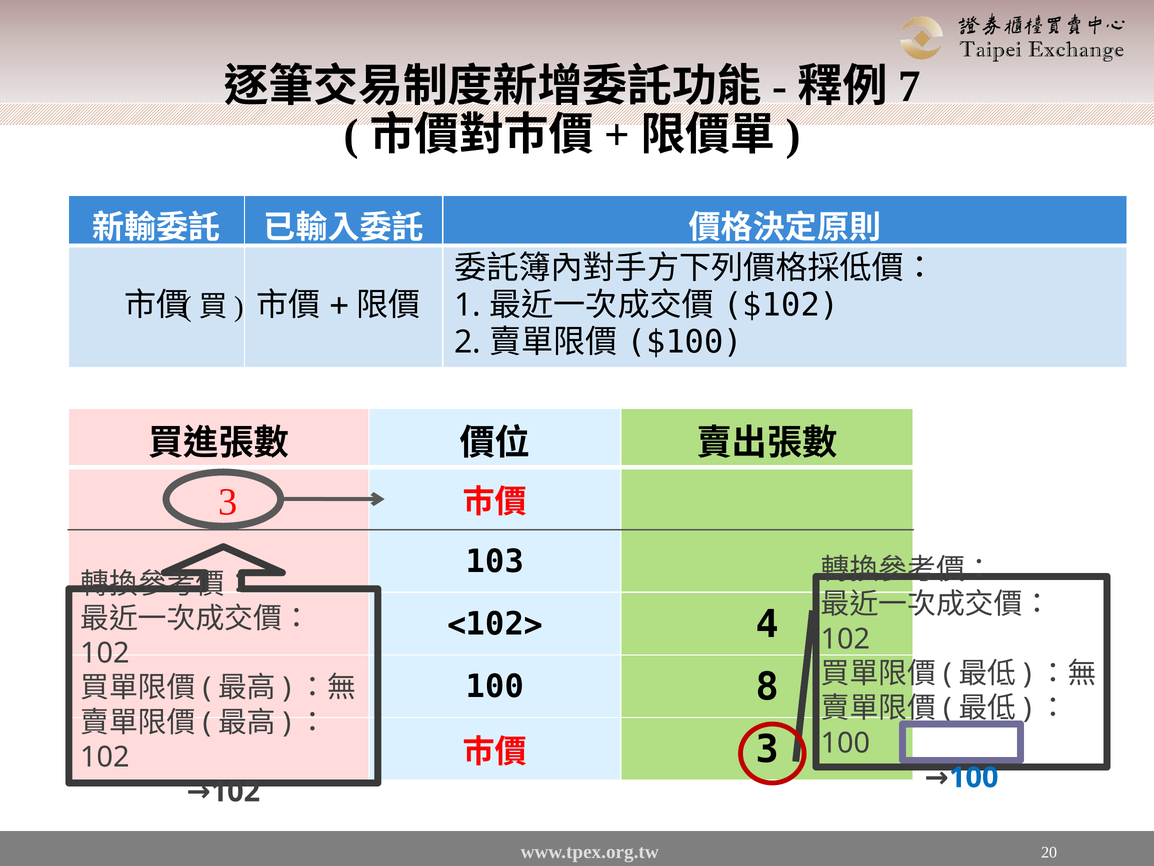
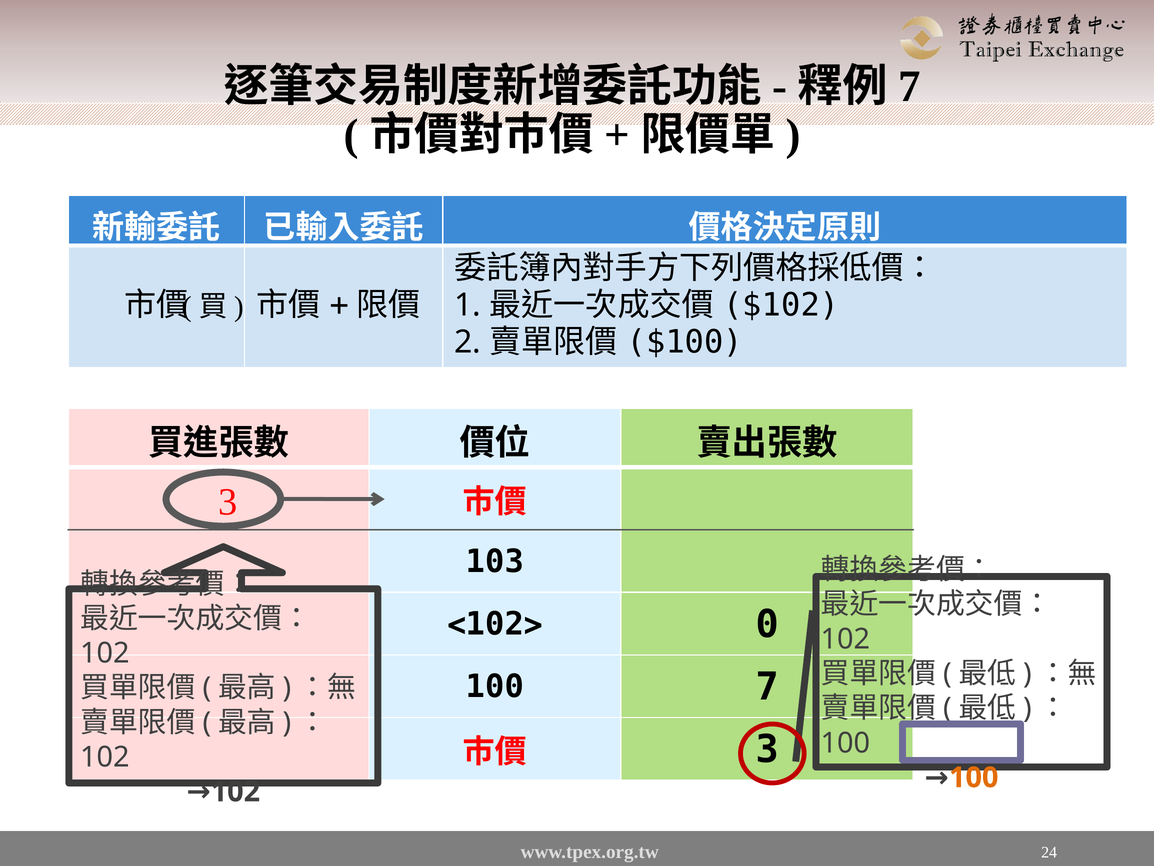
4: 4 -> 0
100 8: 8 -> 7
100 at (974, 777) colour: blue -> orange
20: 20 -> 24
